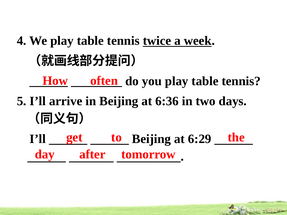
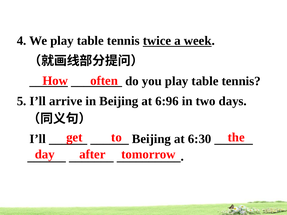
6:36: 6:36 -> 6:96
6:29: 6:29 -> 6:30
